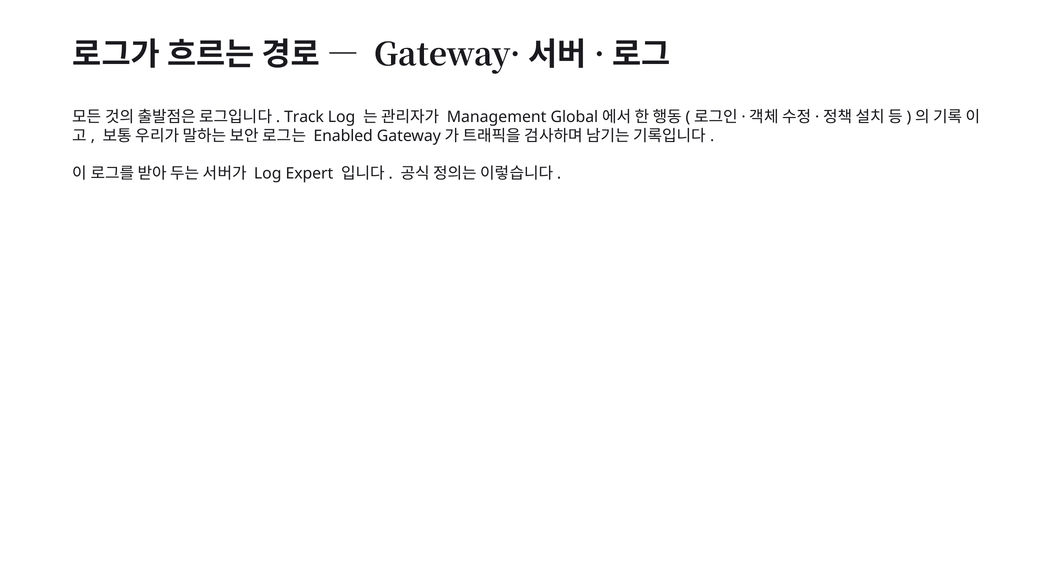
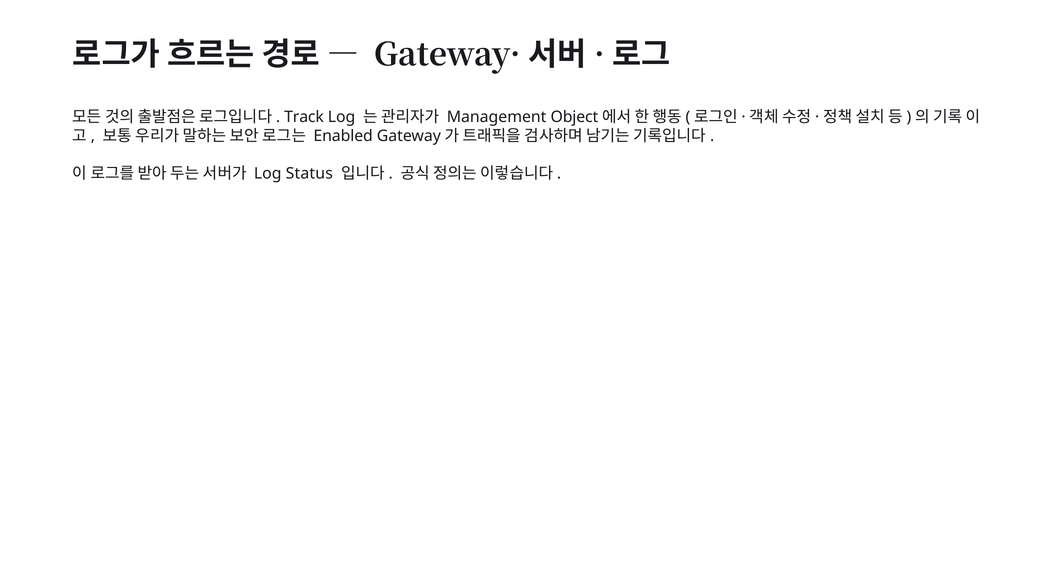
Global: Global -> Object
Expert: Expert -> Status
